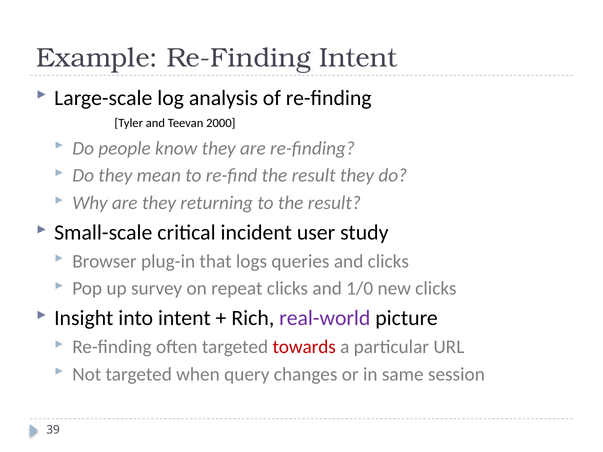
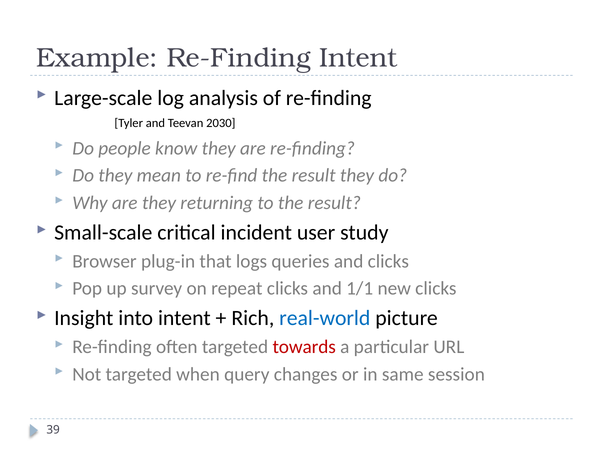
2000: 2000 -> 2030
1/0: 1/0 -> 1/1
real-world colour: purple -> blue
